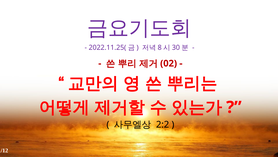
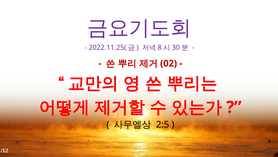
2:2: 2:2 -> 2:5
